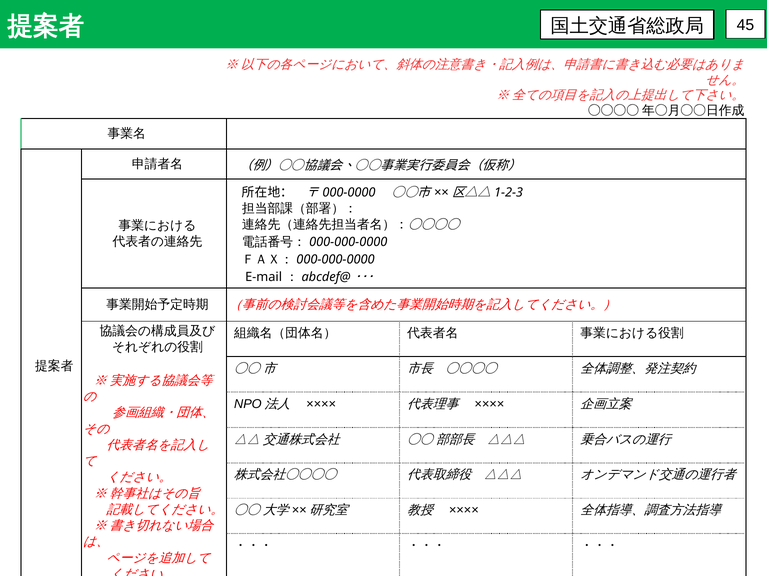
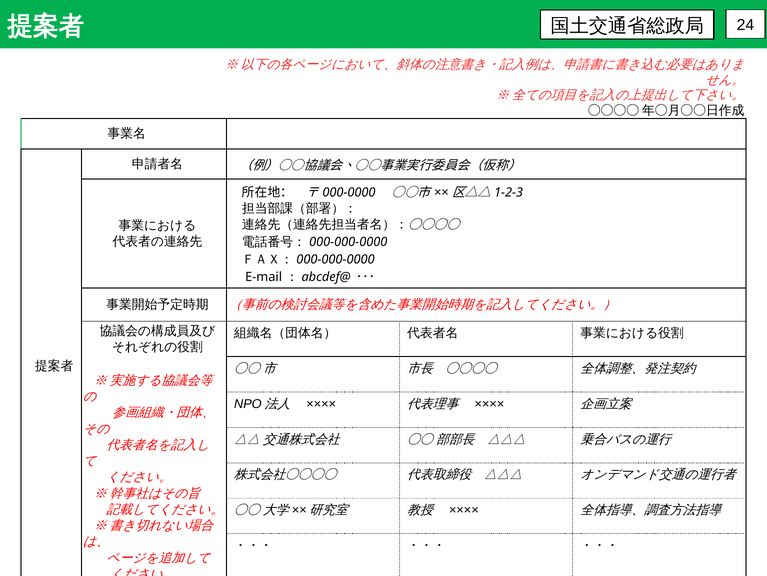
45: 45 -> 24
